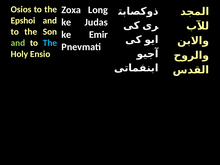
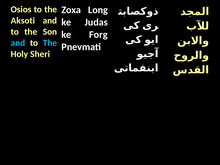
Epshoi: Epshoi -> Aksoti
Emir: Emir -> Forg
and at (18, 43) colour: light green -> light blue
Ensio: Ensio -> Sheri
